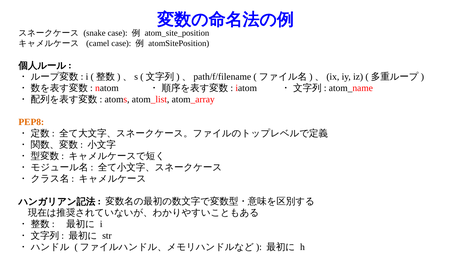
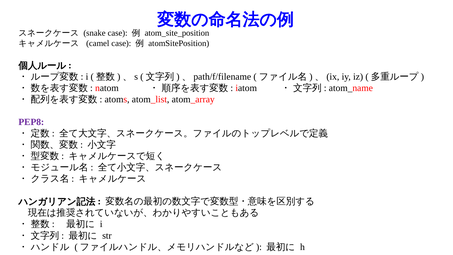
PEP8 colour: orange -> purple
